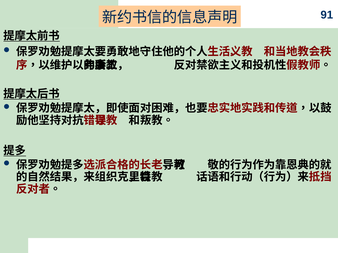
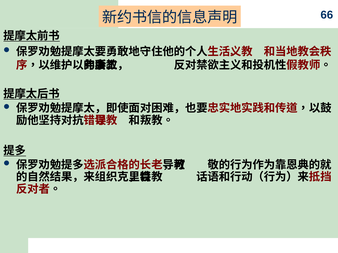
91: 91 -> 66
